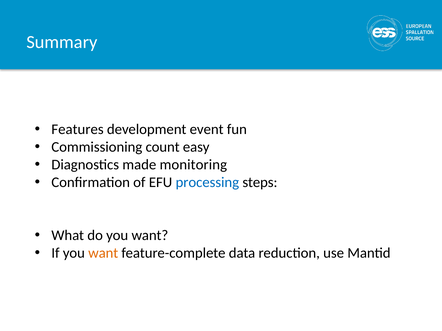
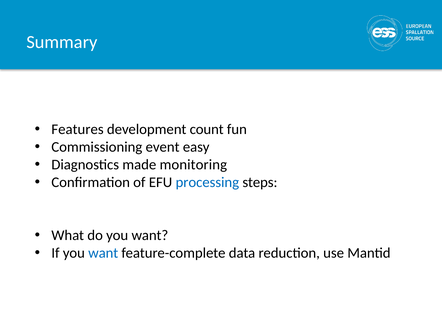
event: event -> count
count: count -> event
want at (103, 253) colour: orange -> blue
